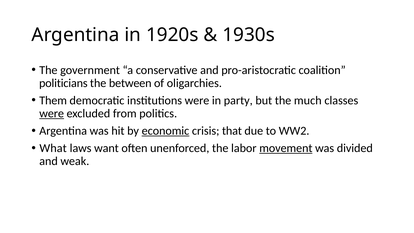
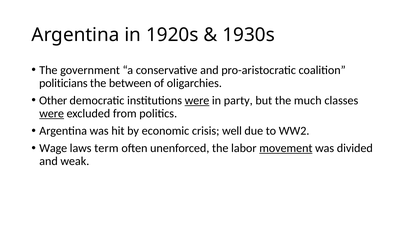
Them: Them -> Other
were at (197, 100) underline: none -> present
economic underline: present -> none
that: that -> well
What: What -> Wage
want: want -> term
